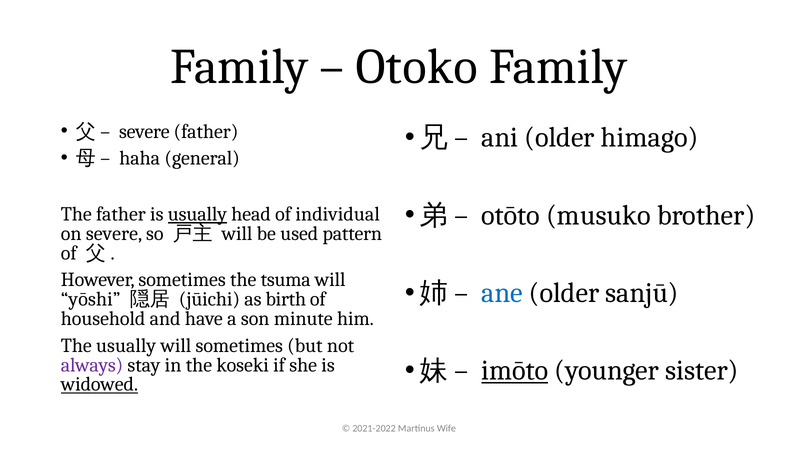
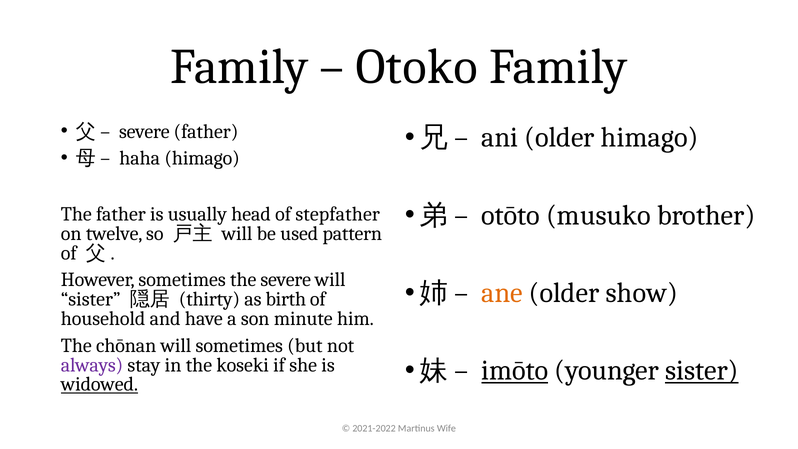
haha general: general -> himago
usually at (197, 214) underline: present -> none
individual: individual -> stepfather
on severe: severe -> twelve
the tsuma: tsuma -> severe
ane colour: blue -> orange
sanjū: sanjū -> show
yōshi at (91, 299): yōshi -> sister
jūichi: jūichi -> thirty
The usually: usually -> chōnan
sister at (702, 371) underline: none -> present
